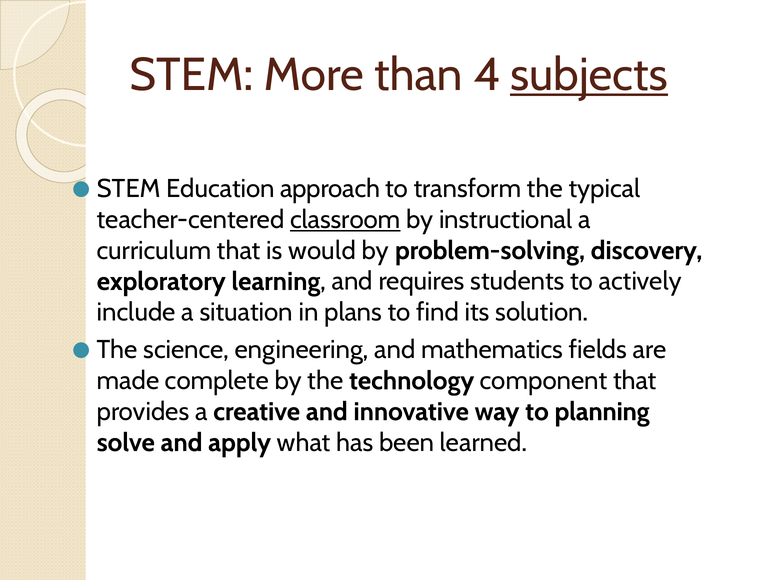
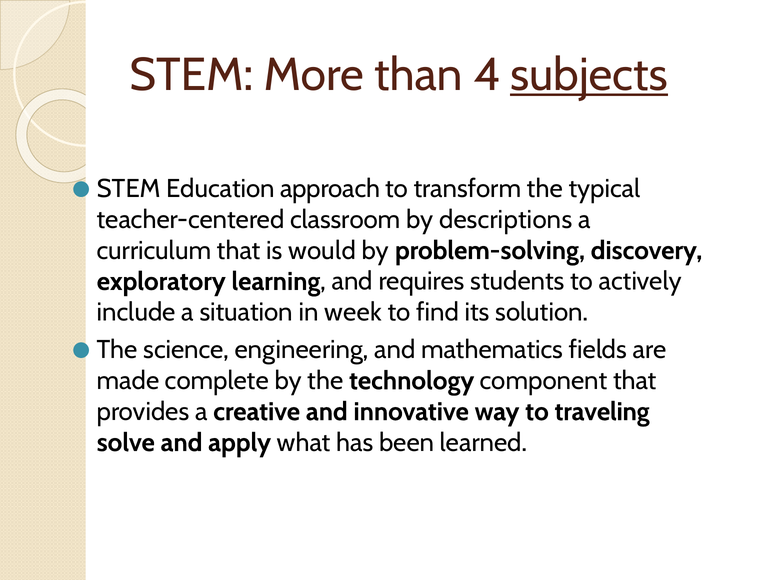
classroom underline: present -> none
instructional: instructional -> descriptions
plans: plans -> week
planning: planning -> traveling
